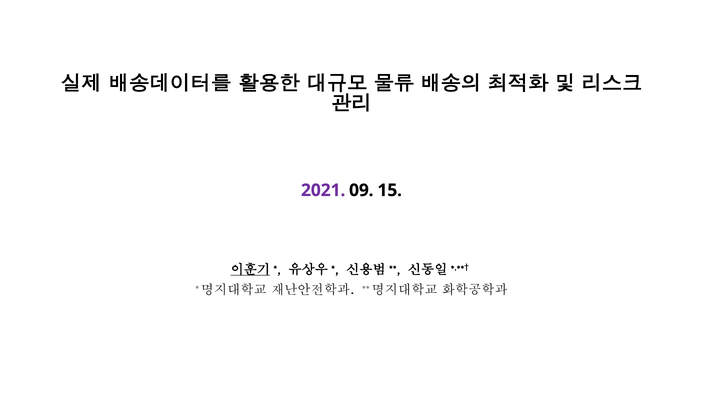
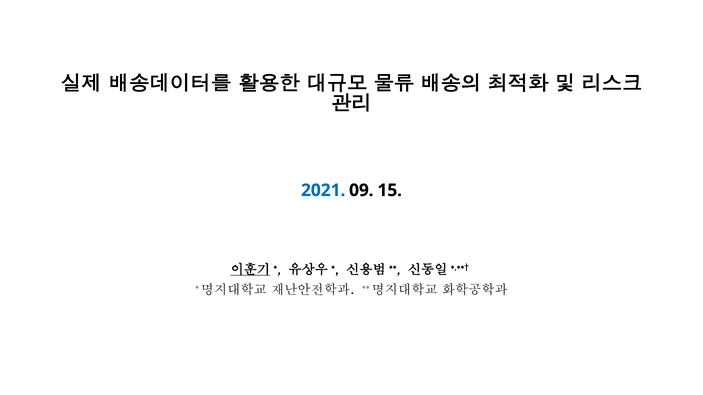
2021 colour: purple -> blue
